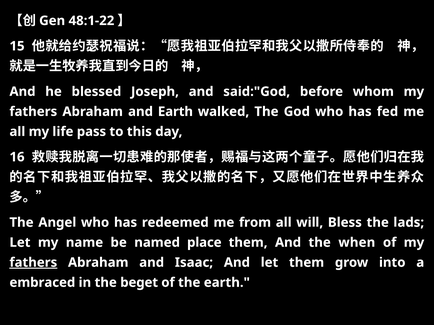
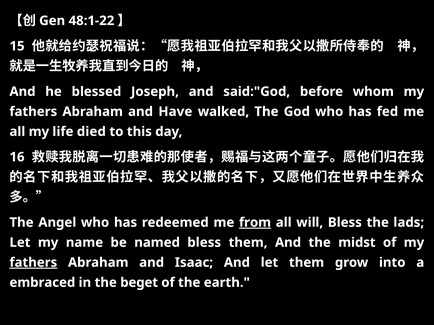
and Earth: Earth -> Have
pass: pass -> died
from underline: none -> present
named place: place -> bless
when: when -> midst
